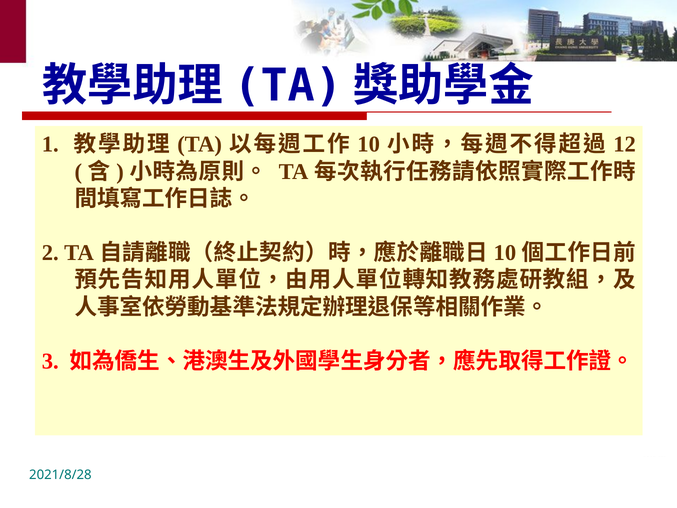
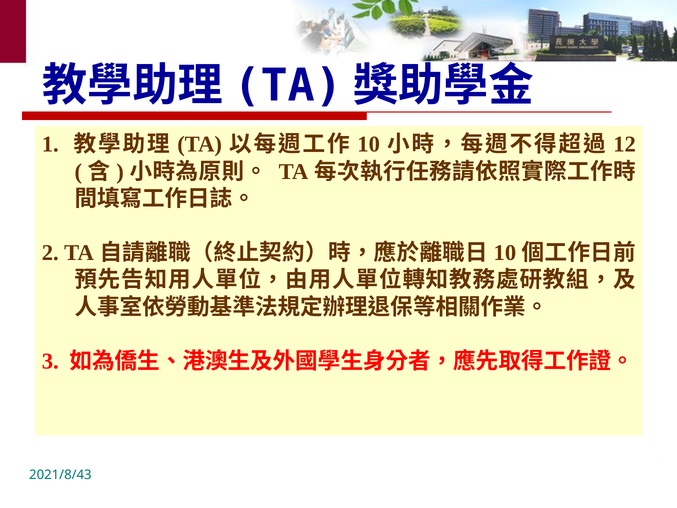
2021/8/28: 2021/8/28 -> 2021/8/43
